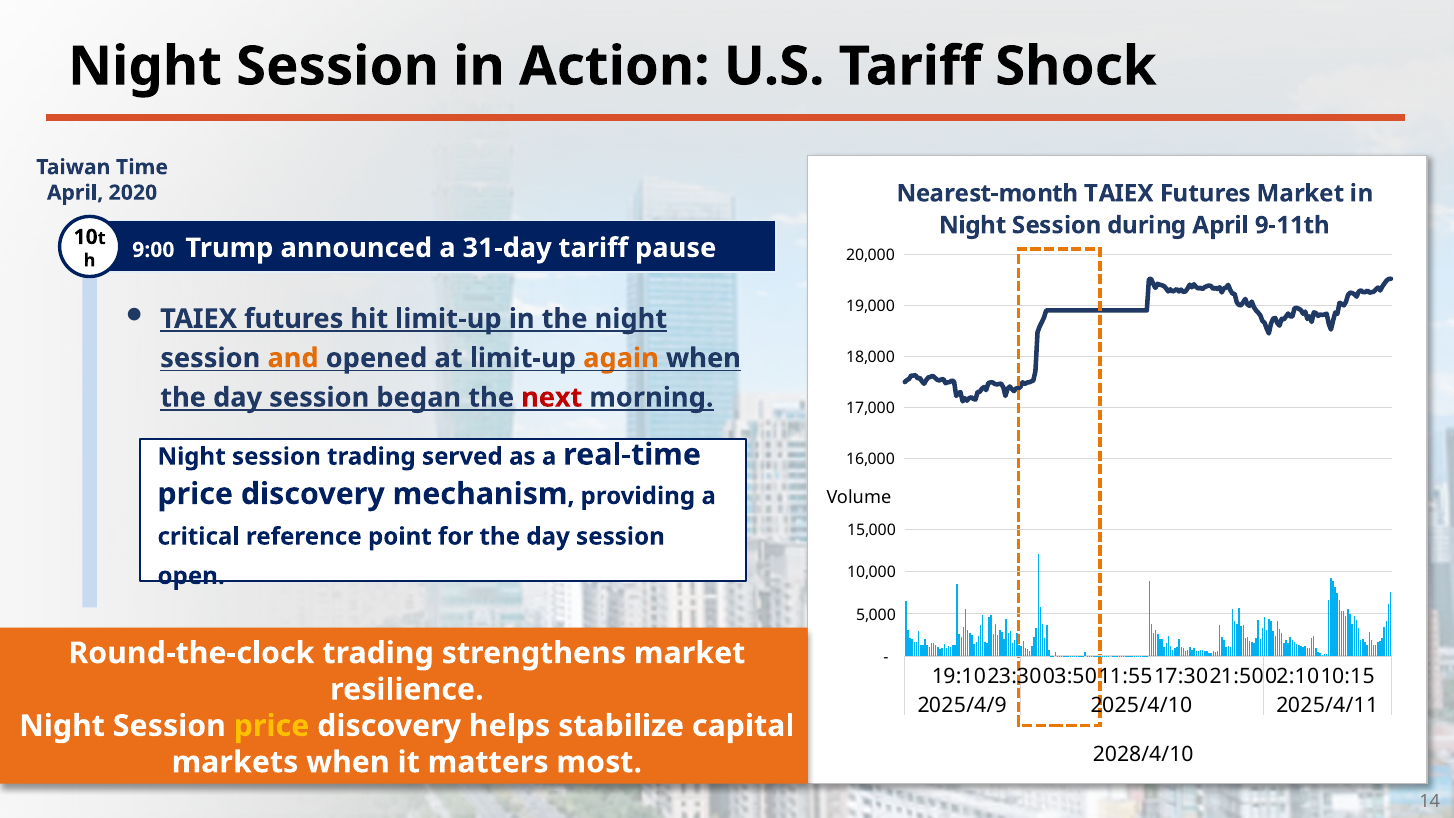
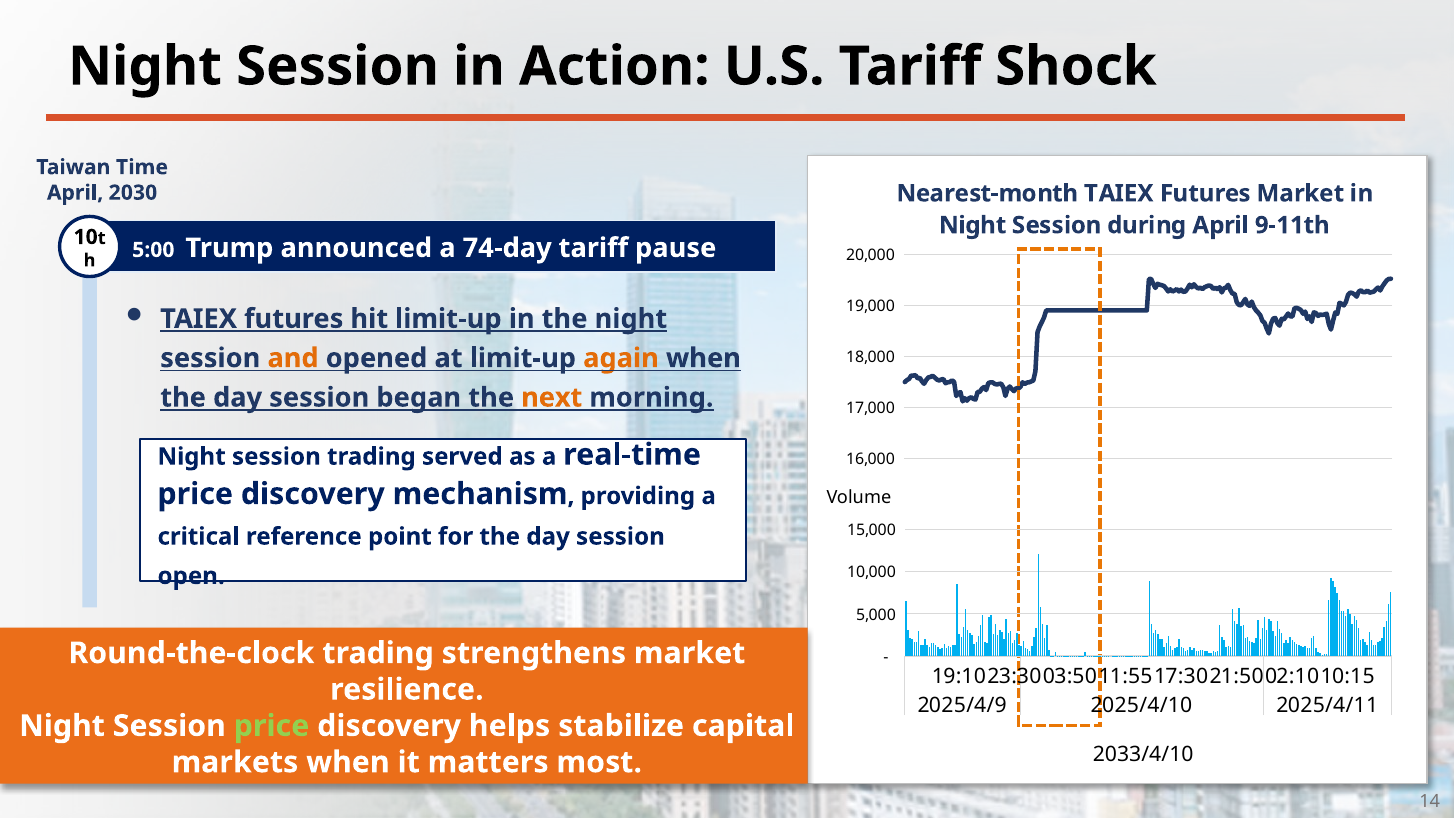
2020: 2020 -> 2030
9:00: 9:00 -> 5:00
31-day: 31-day -> 74-day
next colour: red -> orange
price at (272, 726) colour: yellow -> light green
2028/4/10: 2028/4/10 -> 2033/4/10
